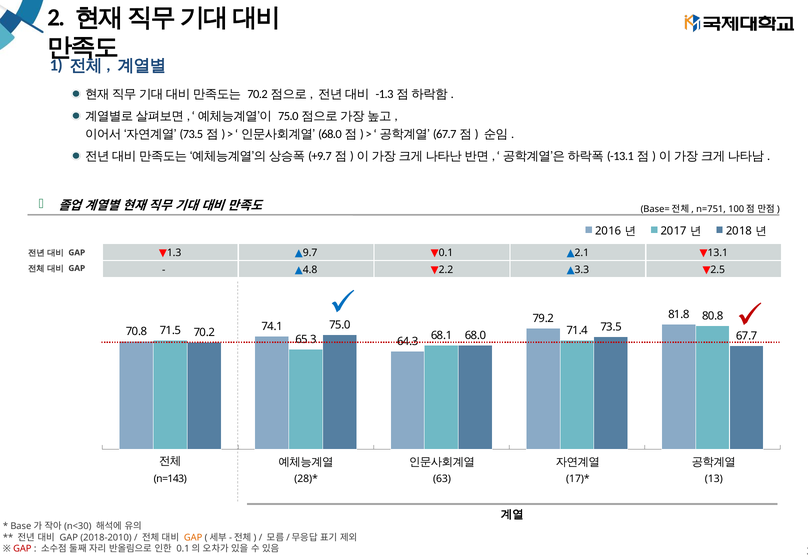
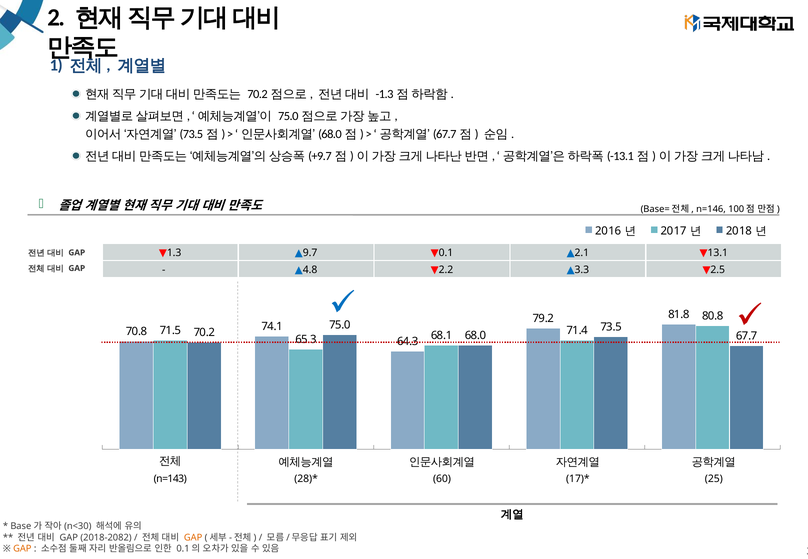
n=751: n=751 -> n=146
63: 63 -> 60
13: 13 -> 25
2018-2010: 2018-2010 -> 2018-2082
GAP at (22, 549) colour: red -> orange
